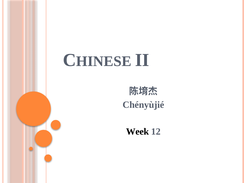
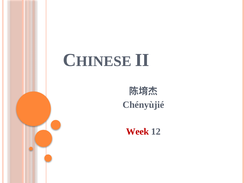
Week colour: black -> red
